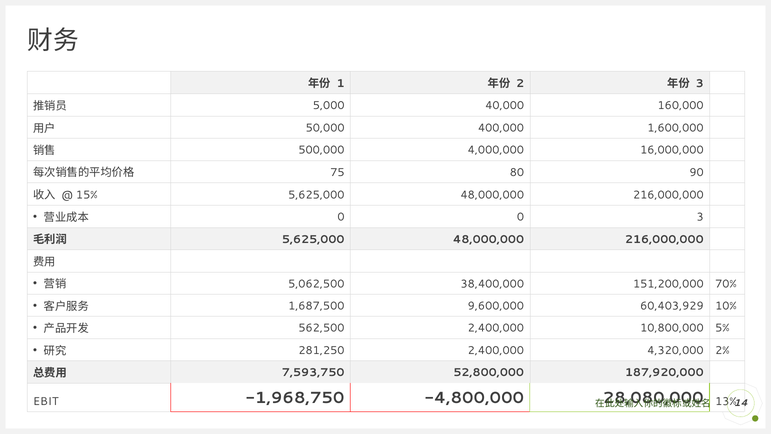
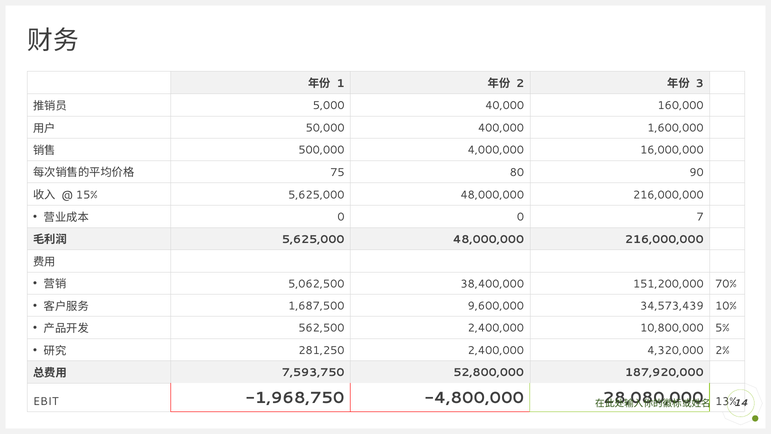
0 3: 3 -> 7
60,403,929: 60,403,929 -> 34,573,439
